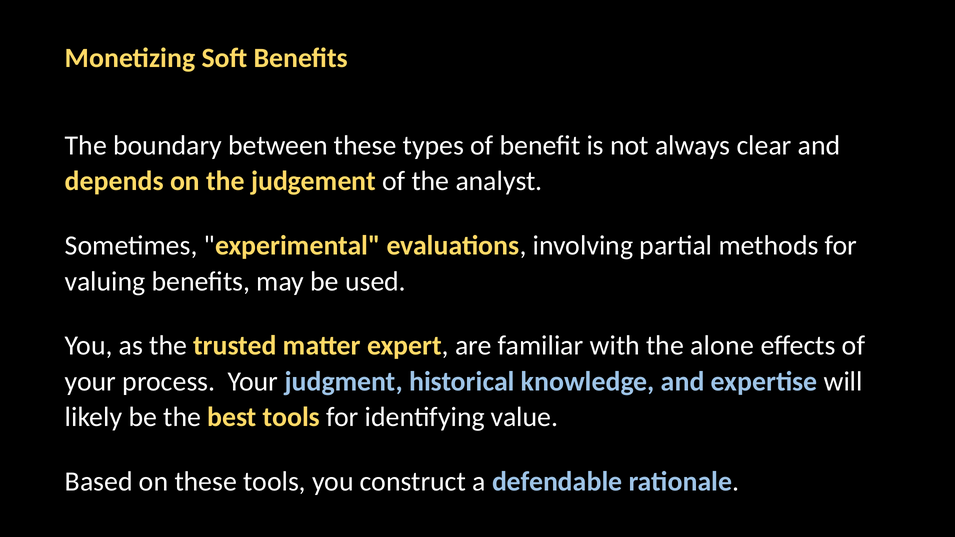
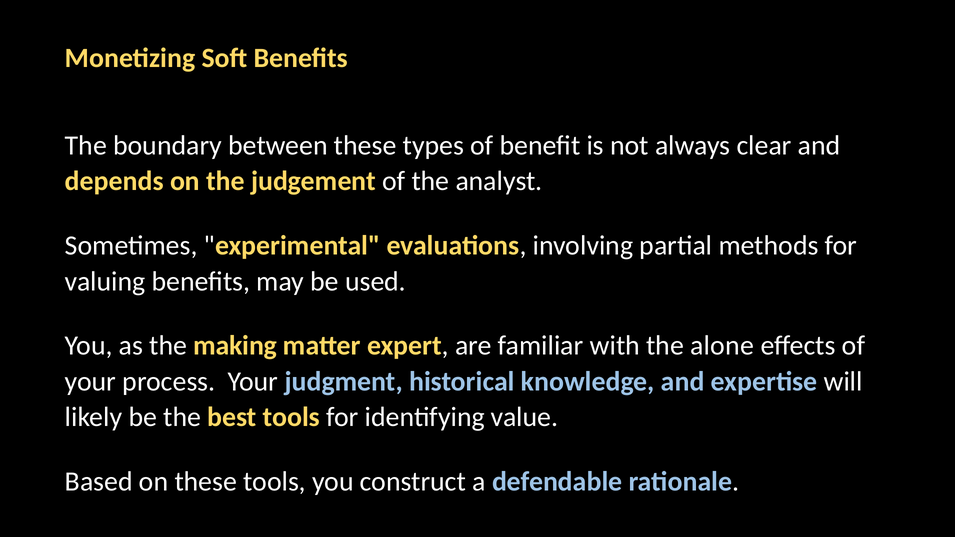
trusted: trusted -> making
